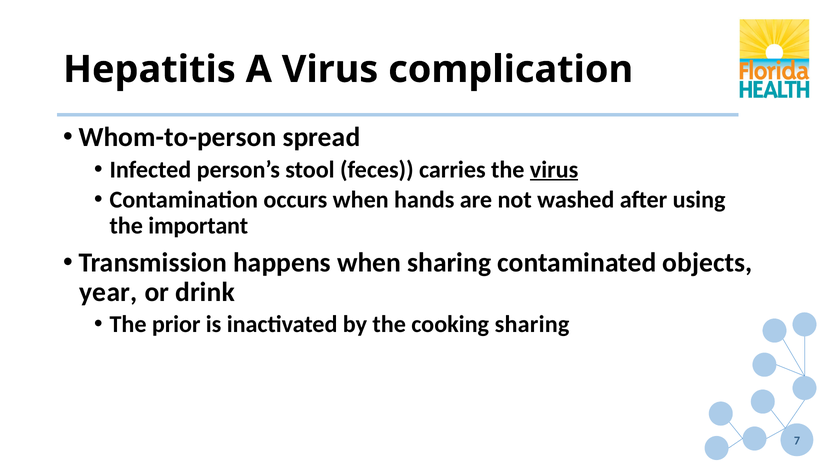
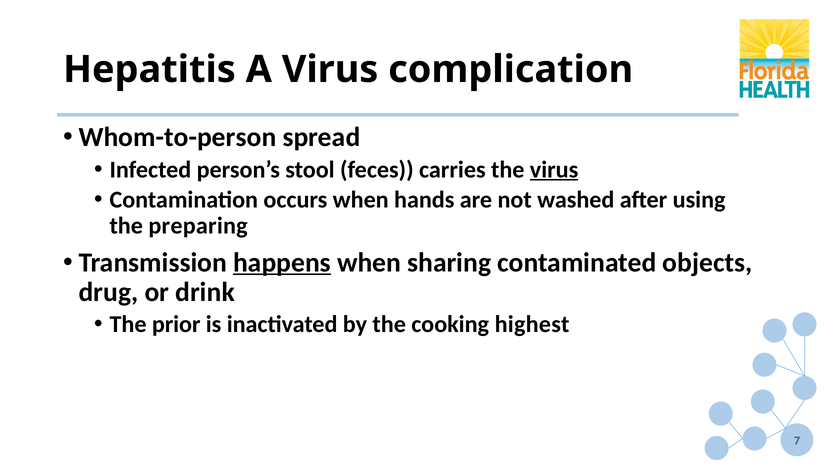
important: important -> preparing
happens underline: none -> present
year: year -> drug
cooking sharing: sharing -> highest
